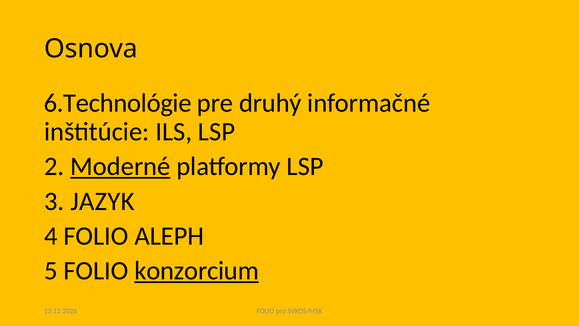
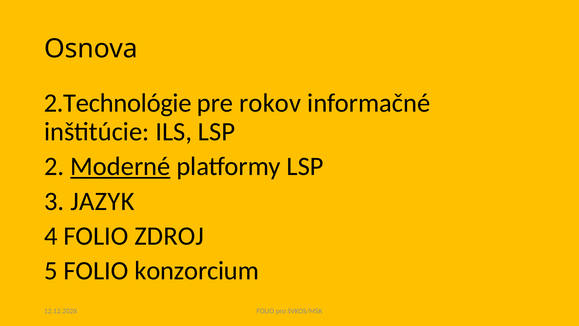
6.Technológie: 6.Technológie -> 2.Technológie
druhý: druhý -> rokov
ALEPH: ALEPH -> ZDROJ
konzorcium underline: present -> none
